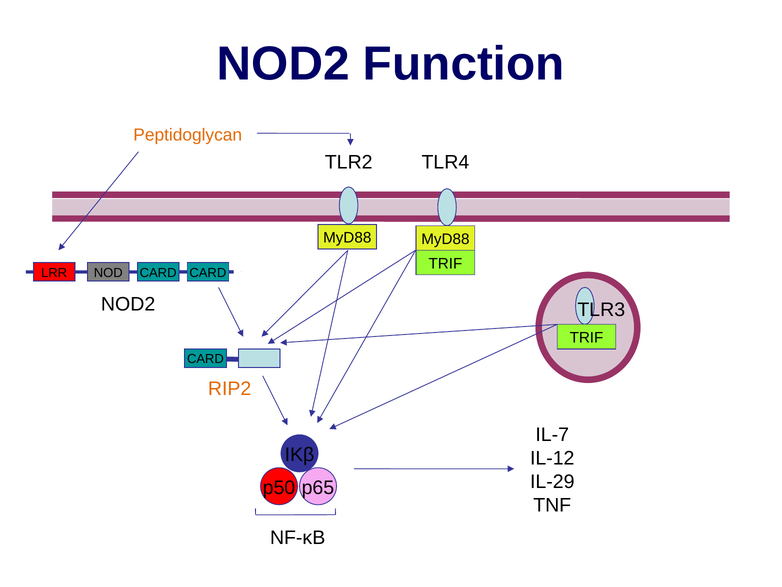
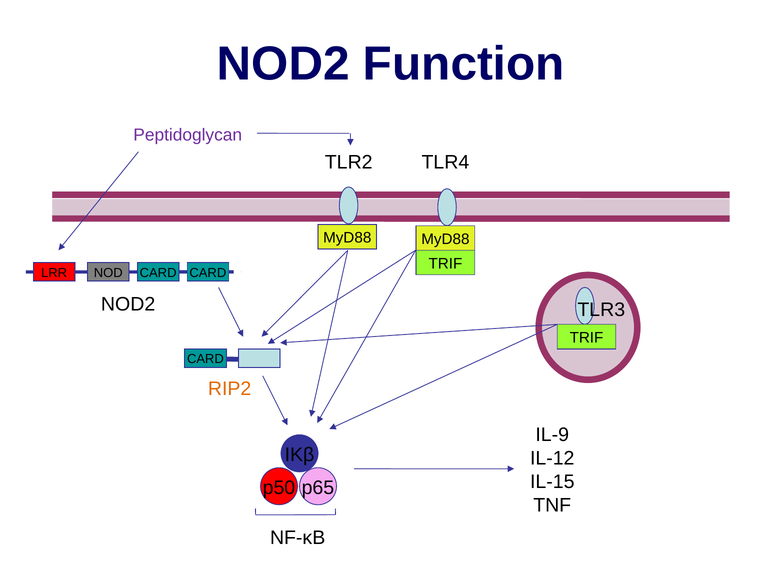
Peptidoglycan colour: orange -> purple
IL-7: IL-7 -> IL-9
IL-29: IL-29 -> IL-15
